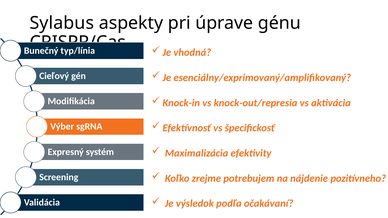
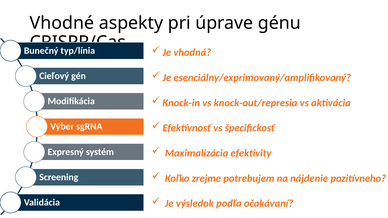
Sylabus: Sylabus -> Vhodné
